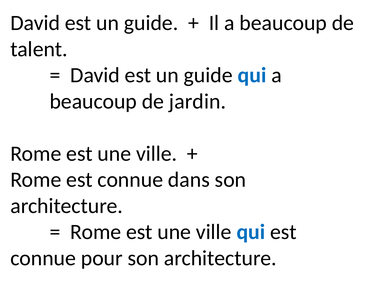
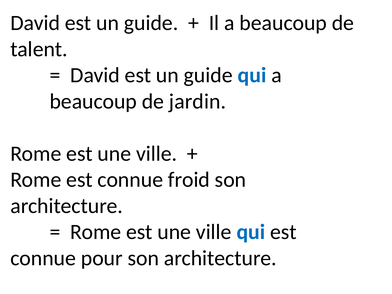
dans: dans -> froid
